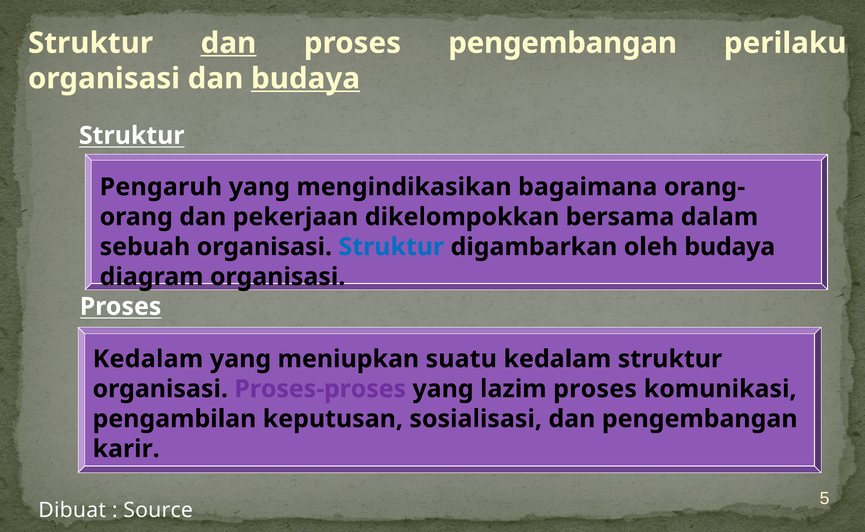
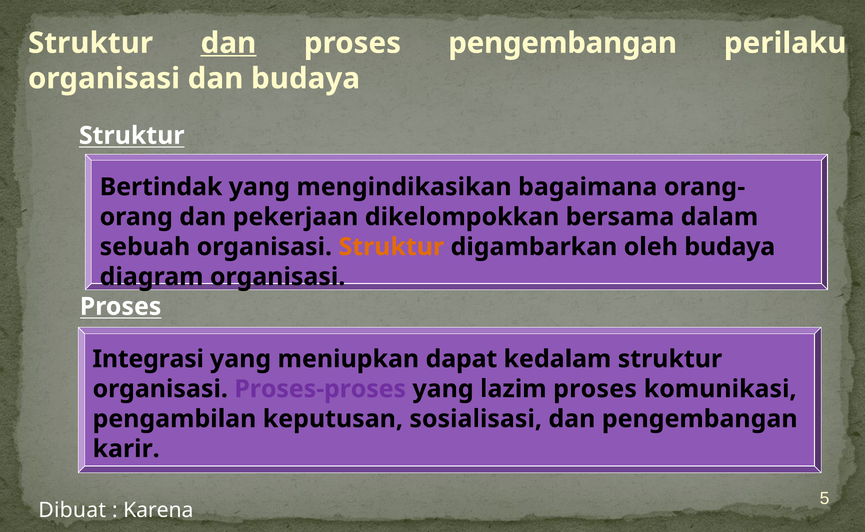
budaya at (306, 79) underline: present -> none
Pengaruh: Pengaruh -> Bertindak
Struktur at (391, 247) colour: blue -> orange
Kedalam at (148, 359): Kedalam -> Integrasi
suatu: suatu -> dapat
Source: Source -> Karena
